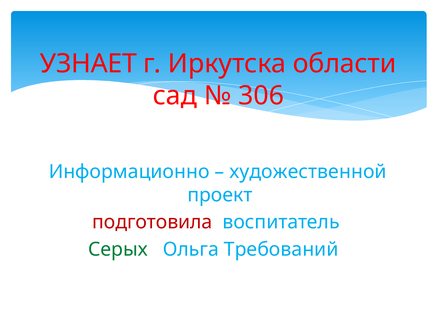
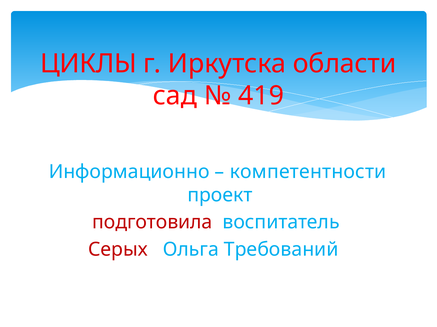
УЗНАЕТ: УЗНАЕТ -> ЦИКЛЫ
306: 306 -> 419
художественной: художественной -> компетентности
Серых colour: green -> red
